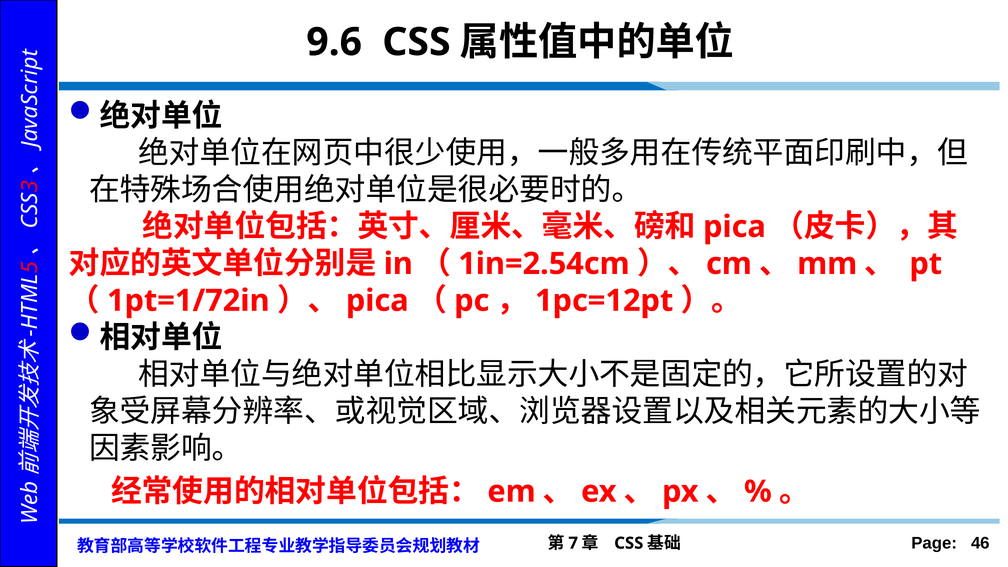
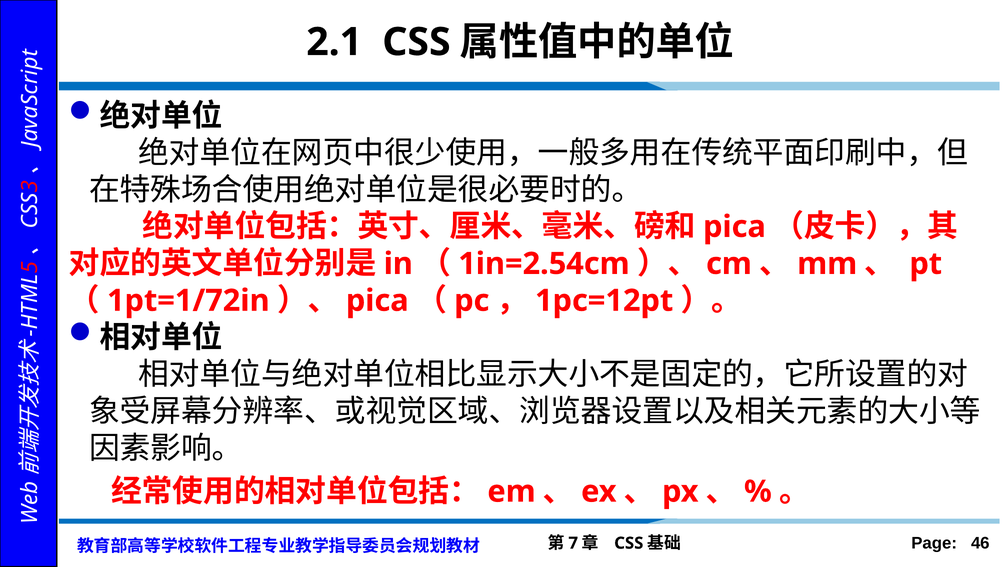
9.6: 9.6 -> 2.1
